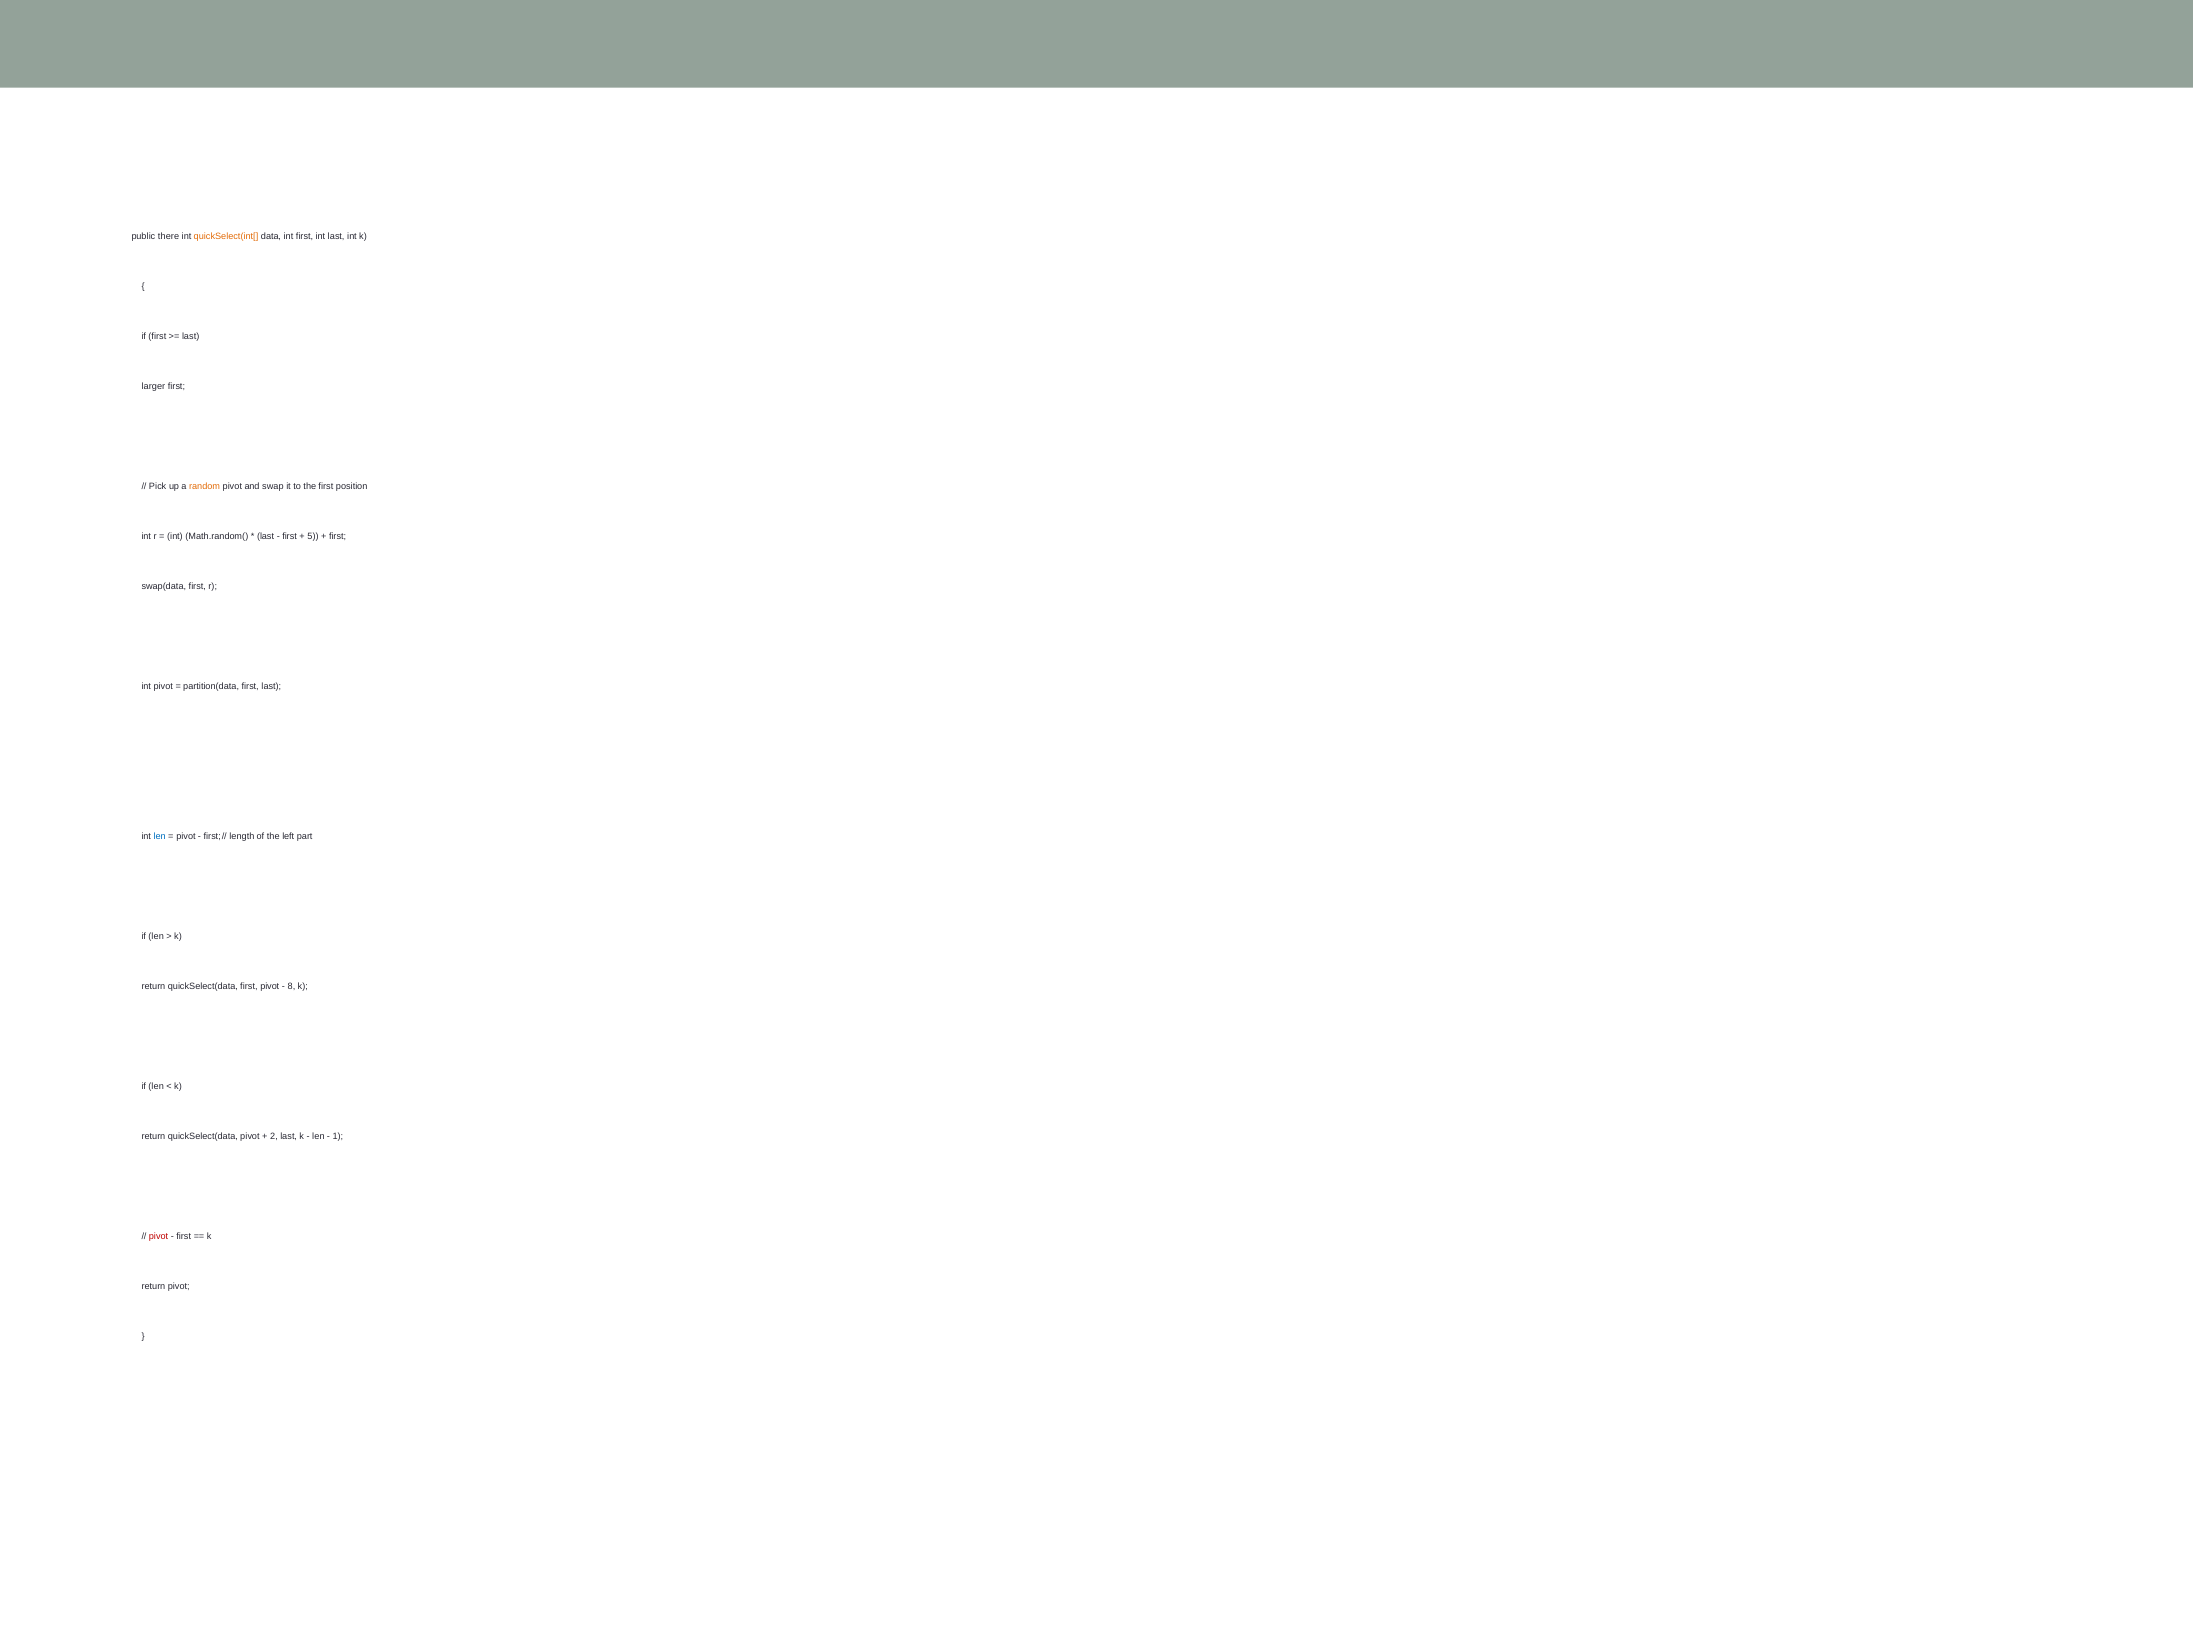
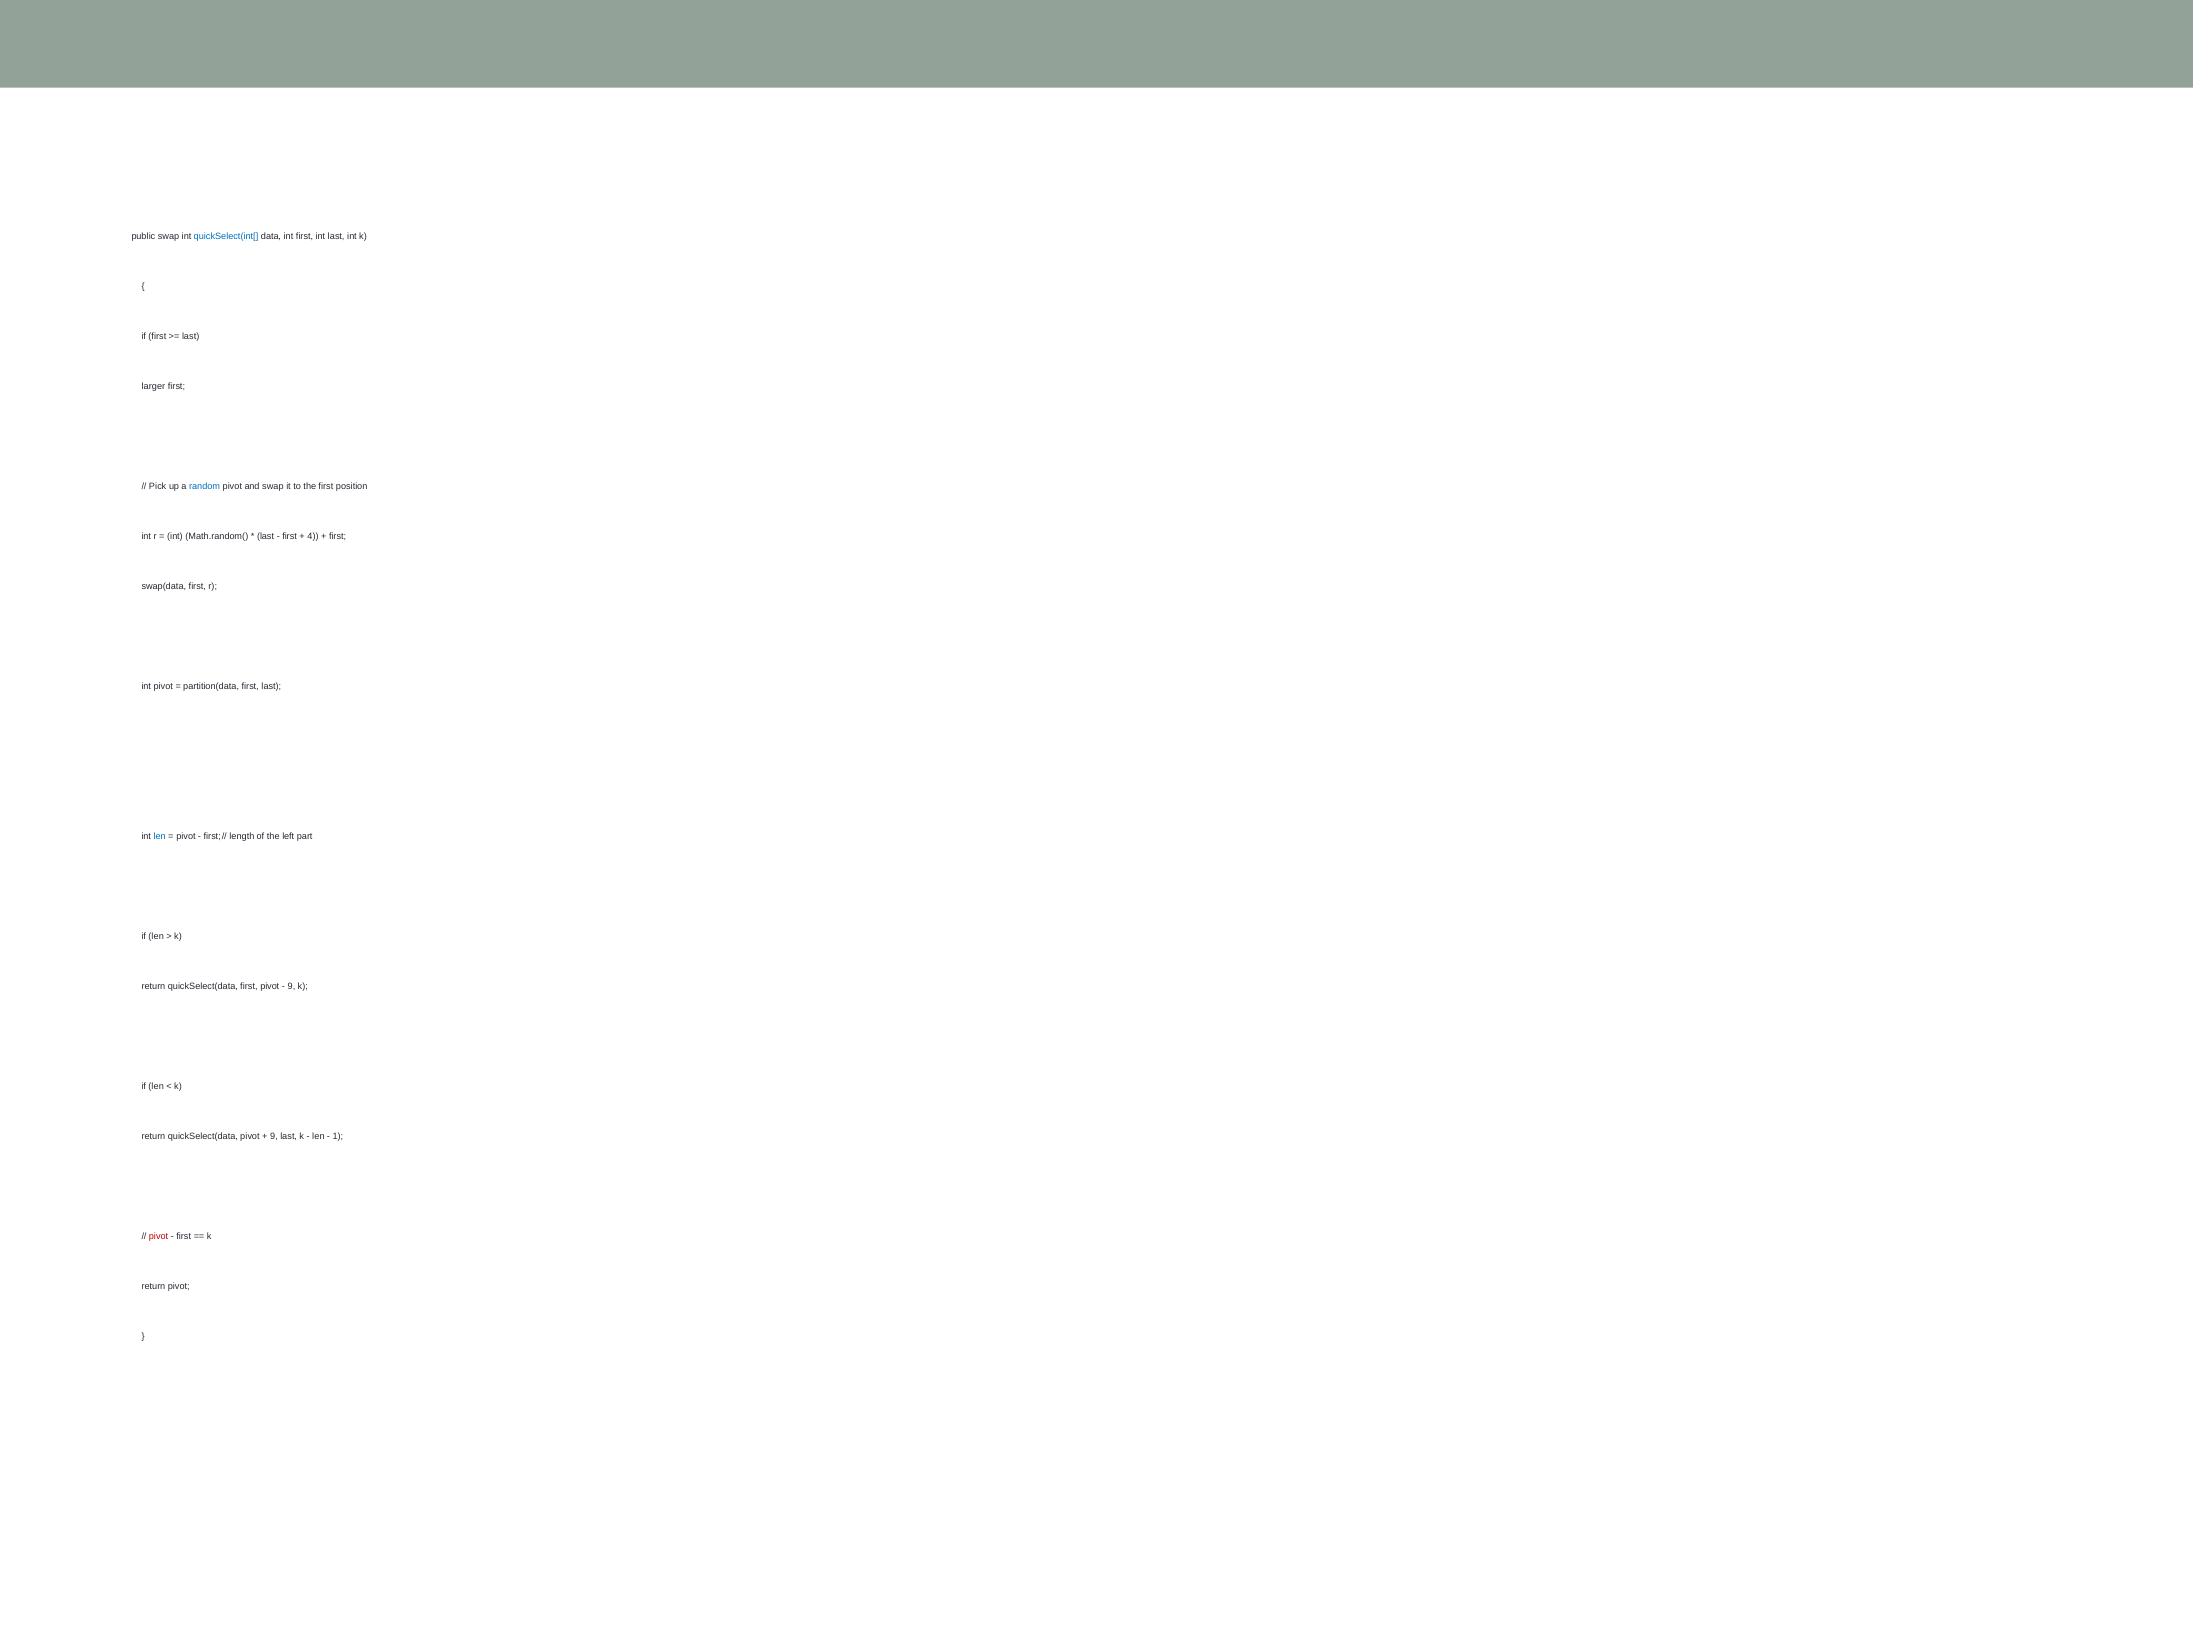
public there: there -> swap
quickSelect(int[ colour: orange -> blue
random colour: orange -> blue
5: 5 -> 4
8 at (291, 986): 8 -> 9
2 at (274, 1136): 2 -> 9
